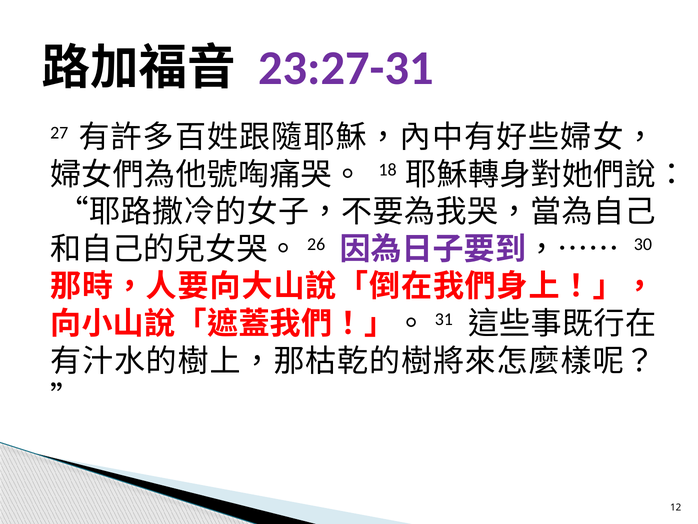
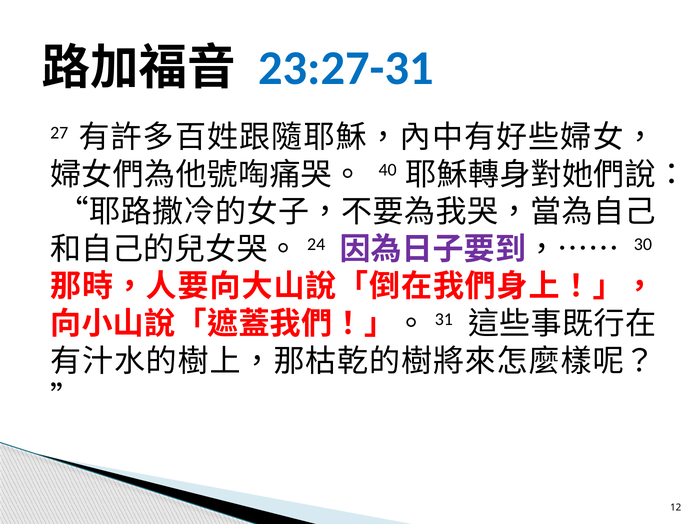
23:27-31 colour: purple -> blue
18: 18 -> 40
26: 26 -> 24
